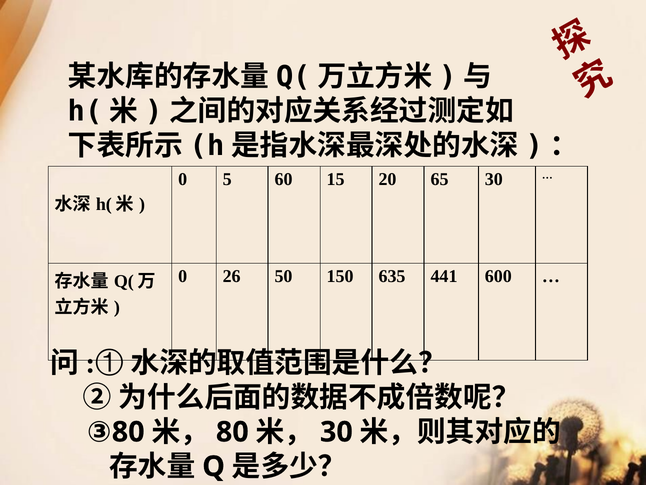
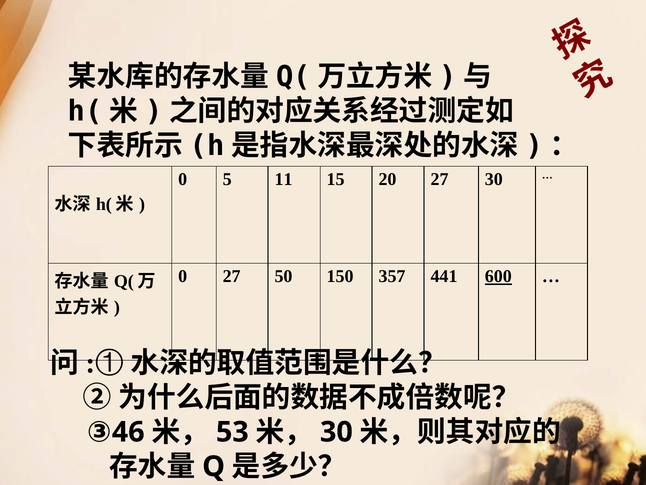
60: 60 -> 11
20 65: 65 -> 27
0 26: 26 -> 27
635: 635 -> 357
600 underline: none -> present
80 at (128, 432): 80 -> 46
80 at (232, 432): 80 -> 53
